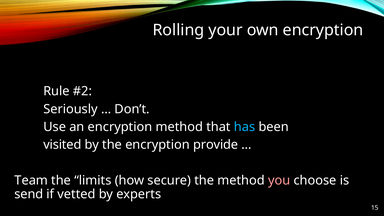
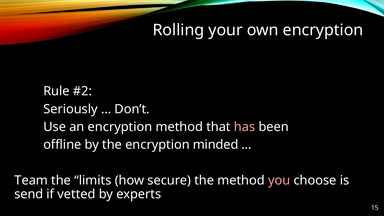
has colour: light blue -> pink
visited: visited -> offline
provide: provide -> minded
